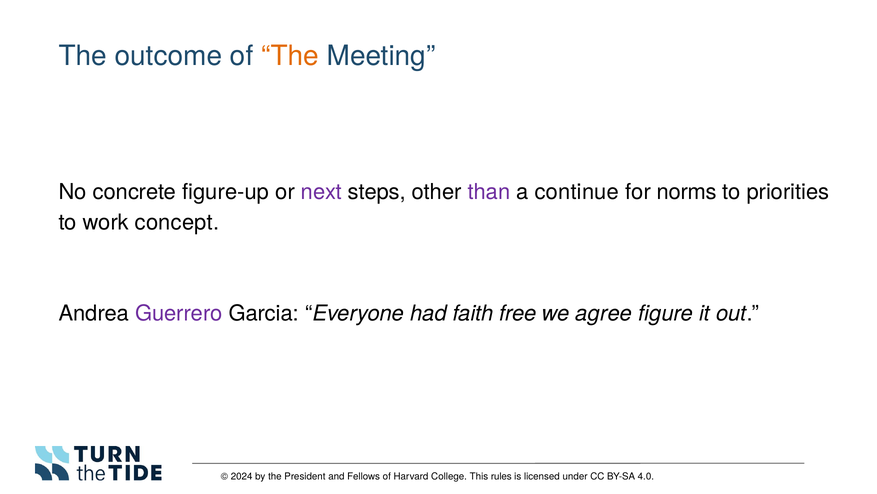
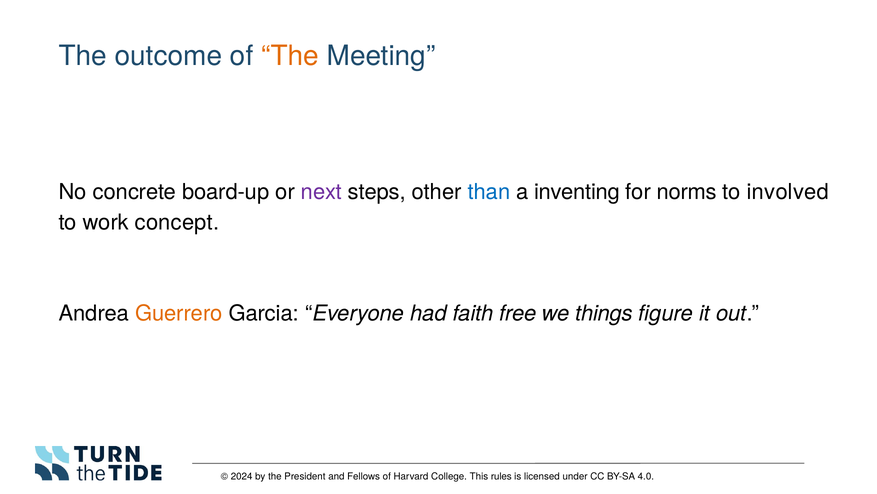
figure-up: figure-up -> board-up
than colour: purple -> blue
continue: continue -> inventing
priorities: priorities -> involved
Guerrero colour: purple -> orange
agree: agree -> things
